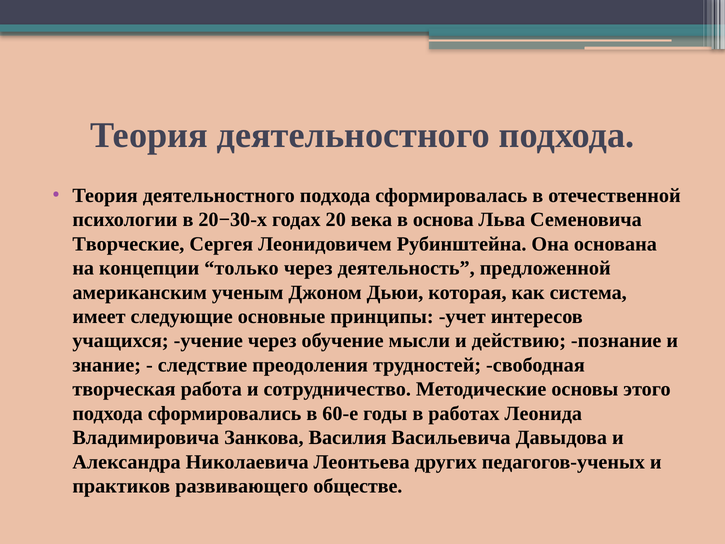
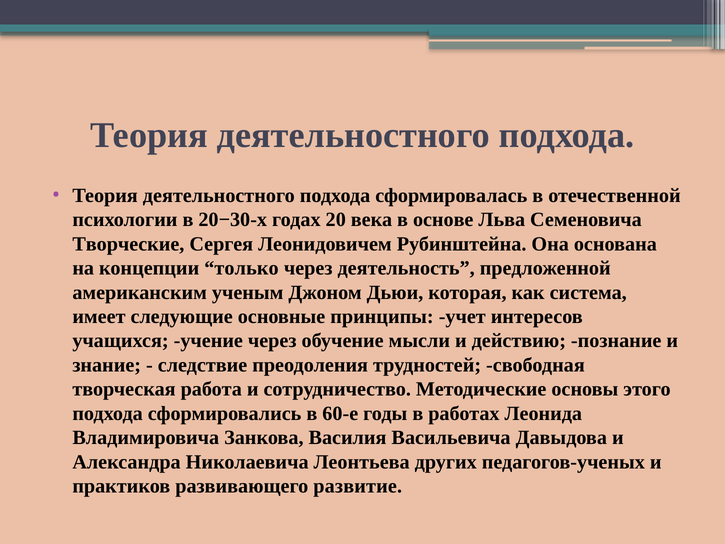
основа: основа -> основе
обществе: обществе -> развитие
